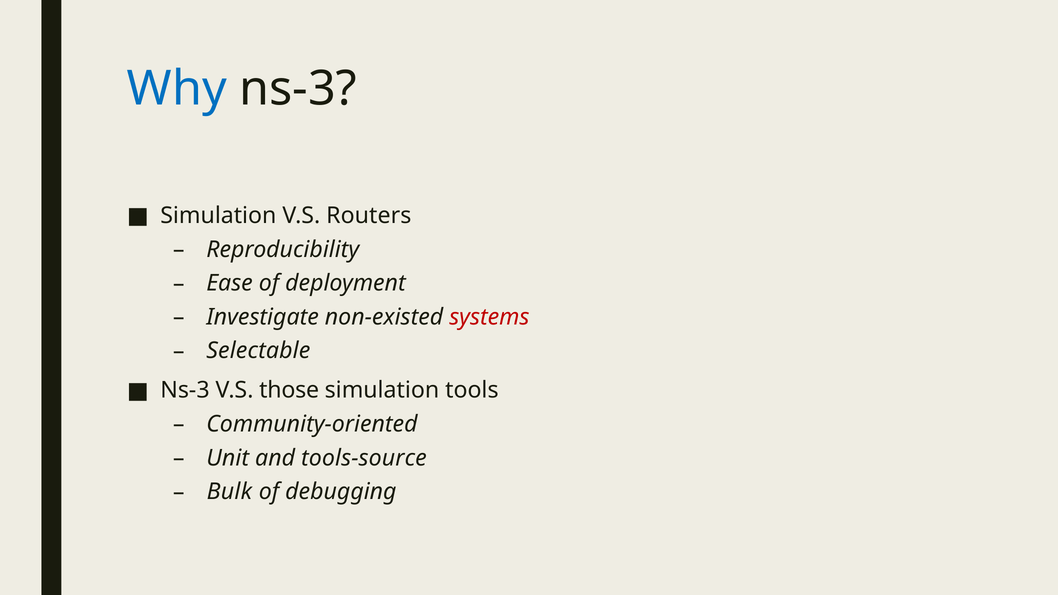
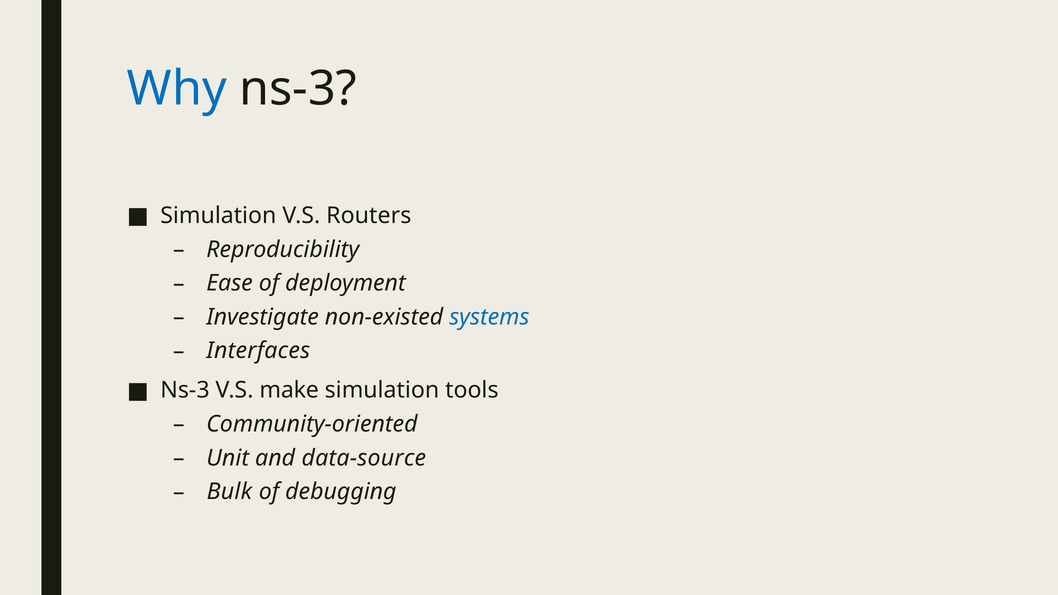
systems colour: red -> blue
Selectable: Selectable -> Interfaces
those: those -> make
tools-source: tools-source -> data-source
